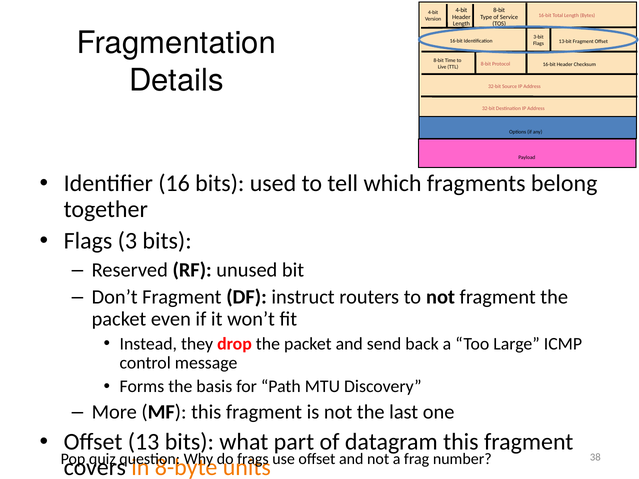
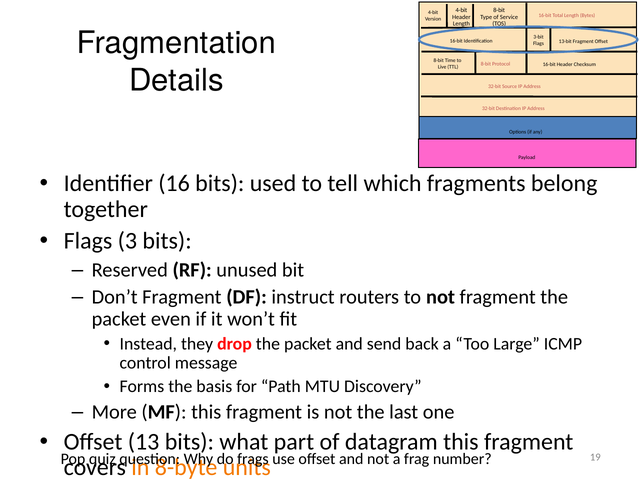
38: 38 -> 19
